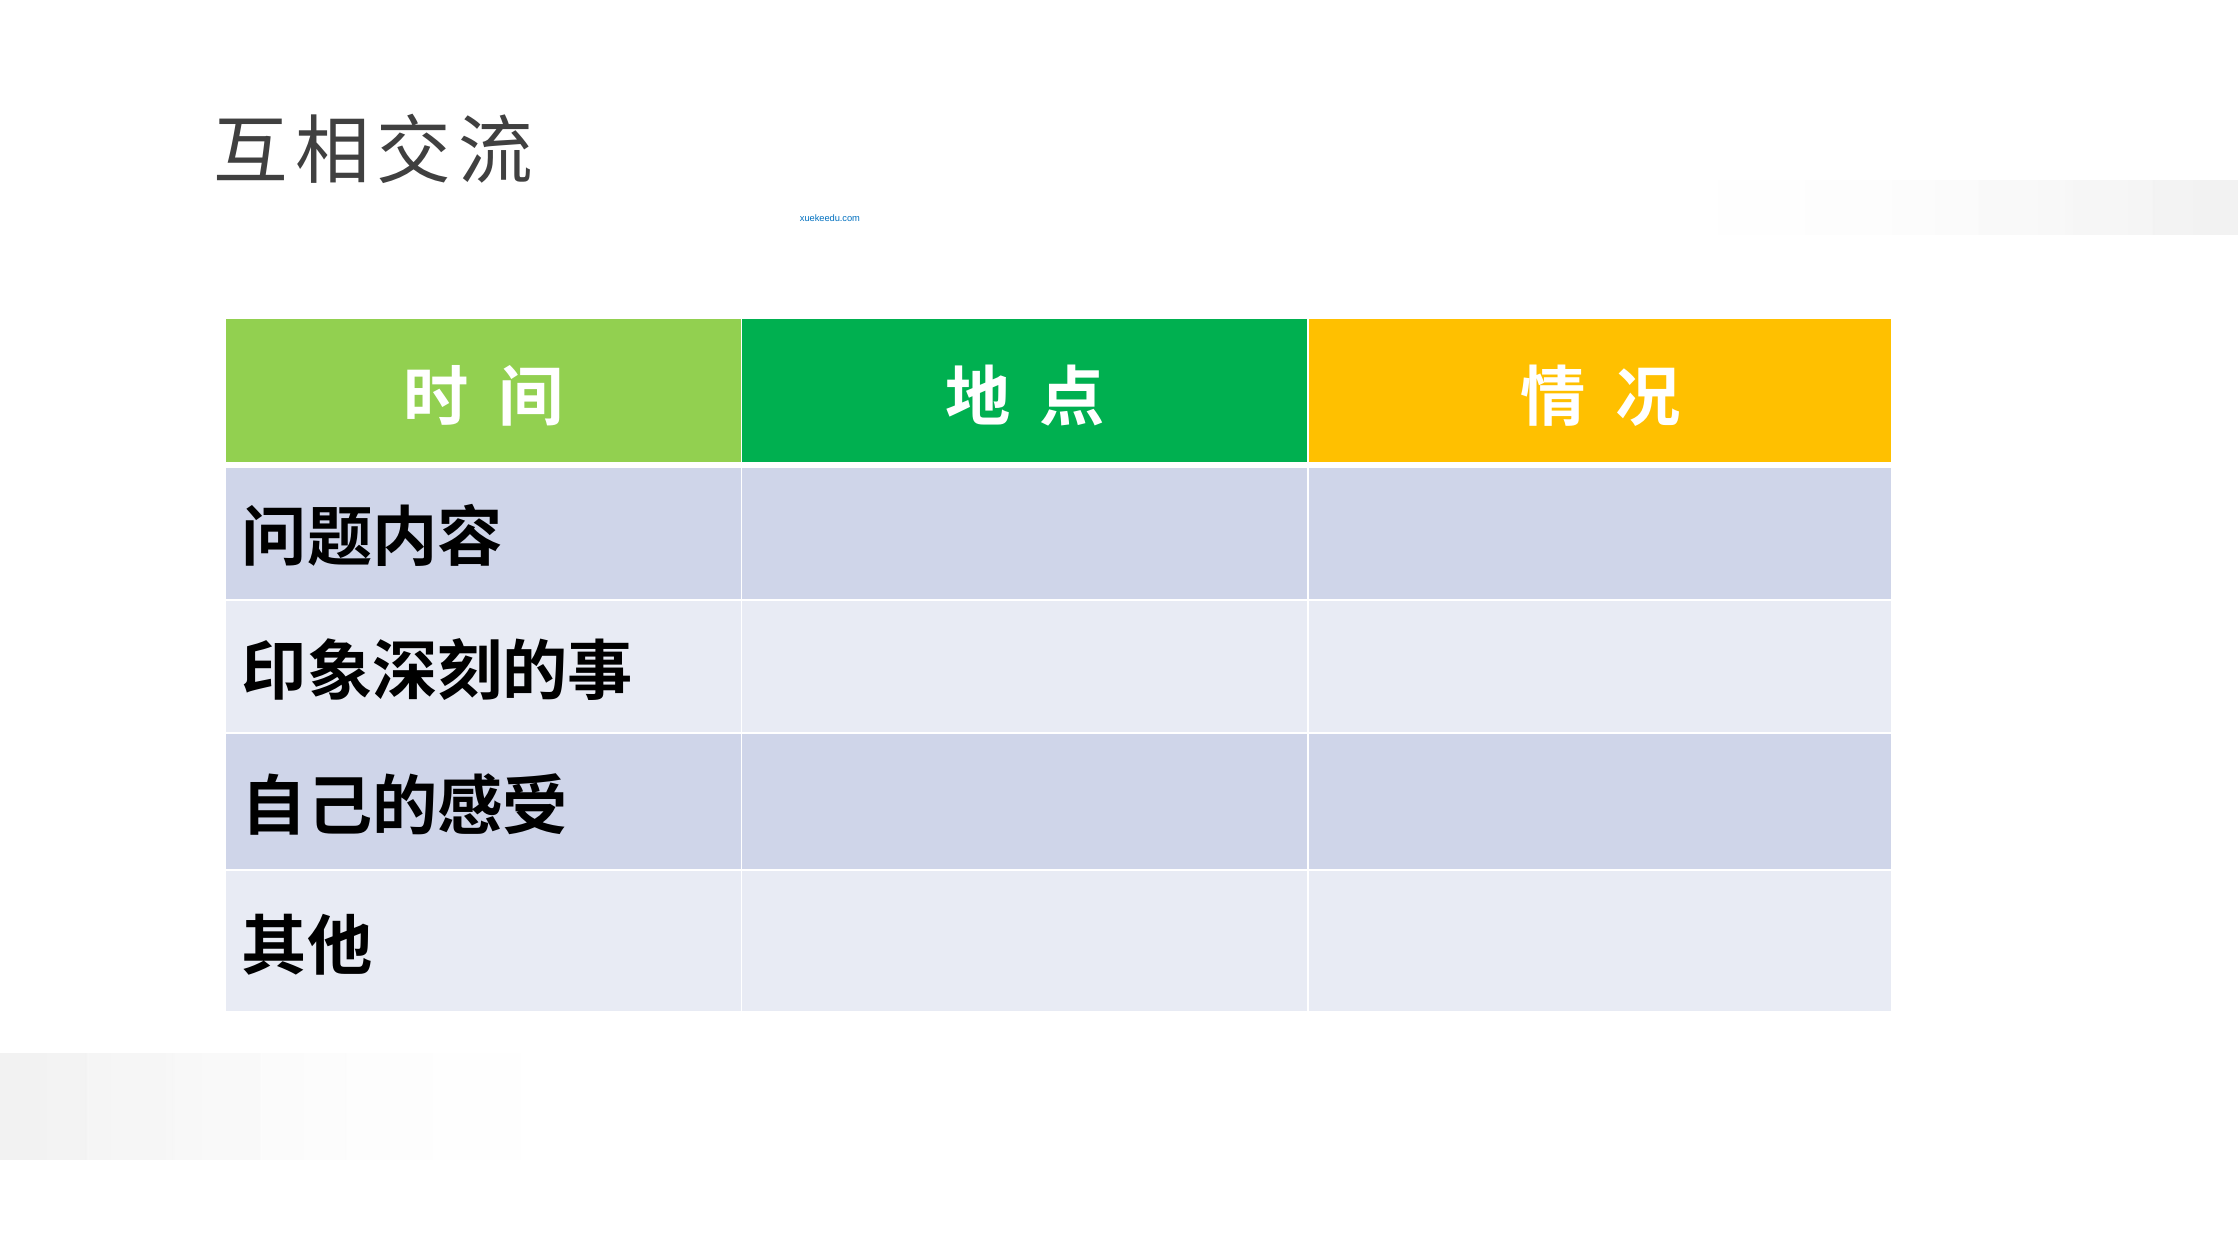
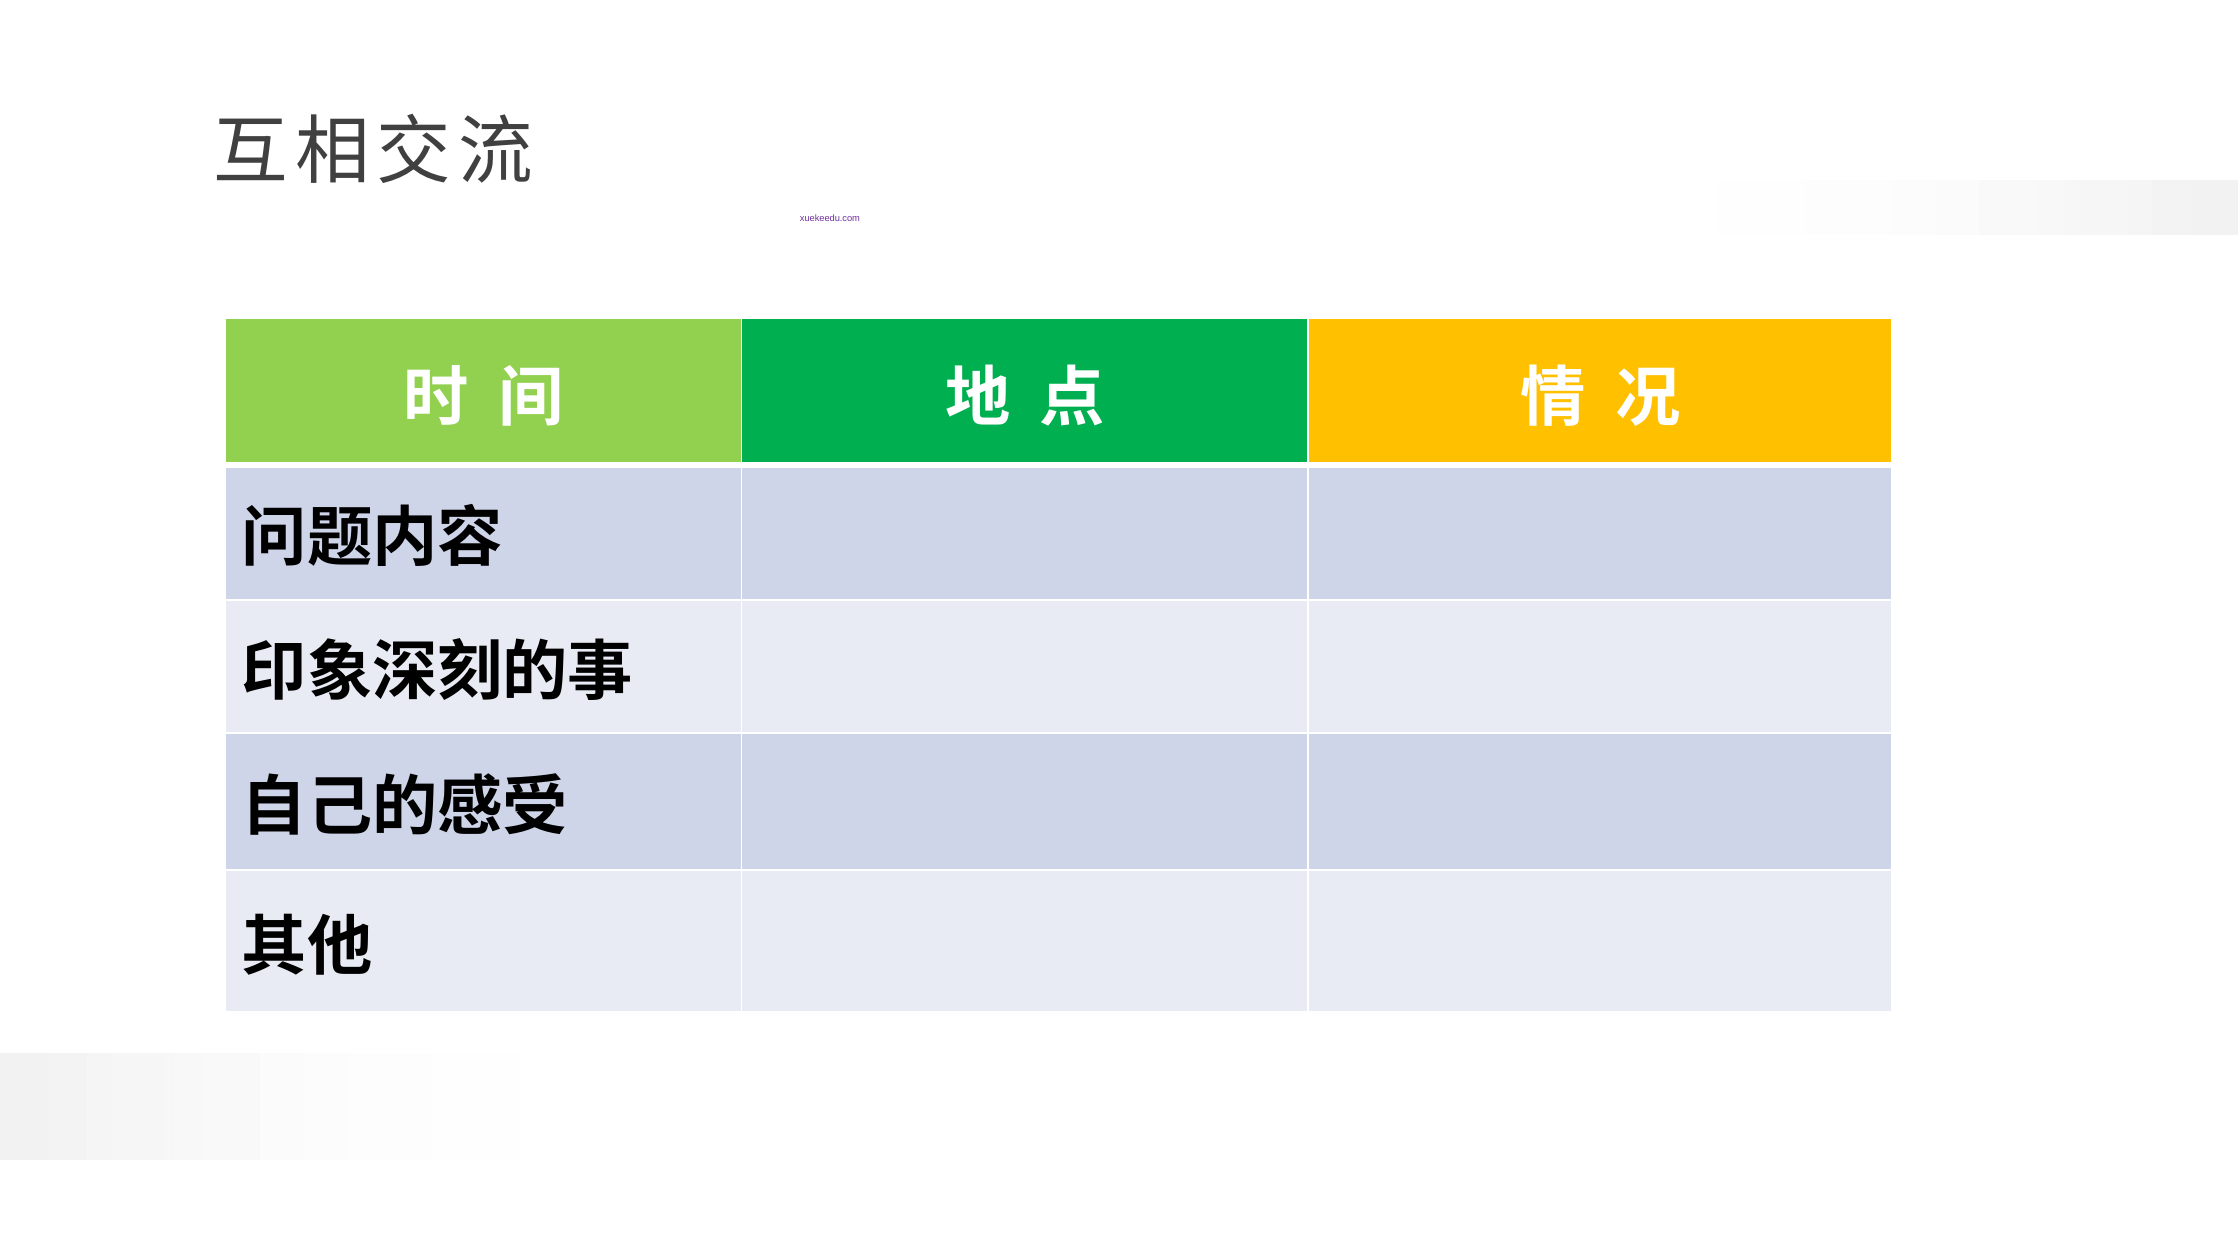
xuekeedu.com colour: blue -> purple
